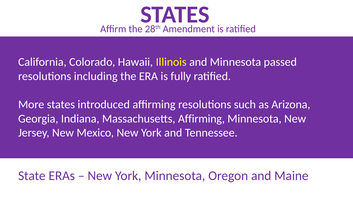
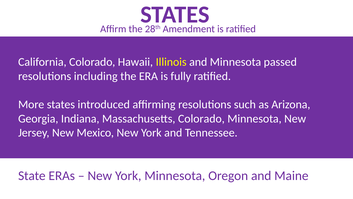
Massachusetts Affirming: Affirming -> Colorado
